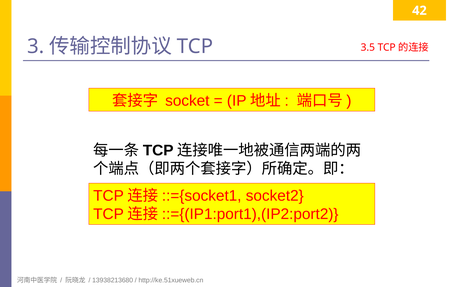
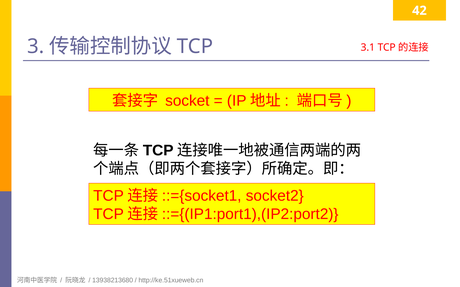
3.5: 3.5 -> 3.1
